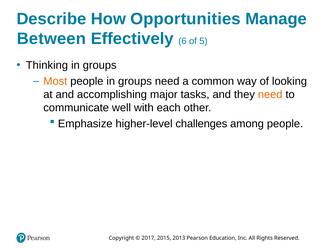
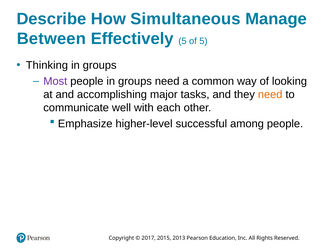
Opportunities: Opportunities -> Simultaneous
Effectively 6: 6 -> 5
Most colour: orange -> purple
challenges: challenges -> successful
